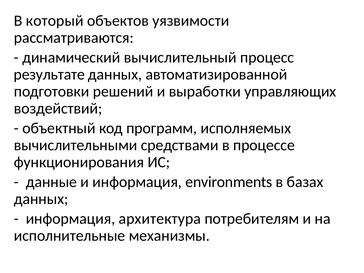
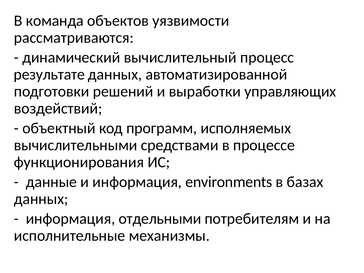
который: который -> команда
архитектура: архитектура -> отдельными
